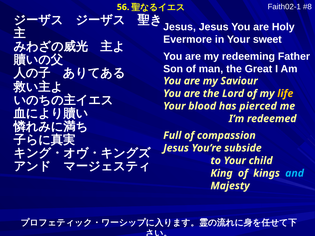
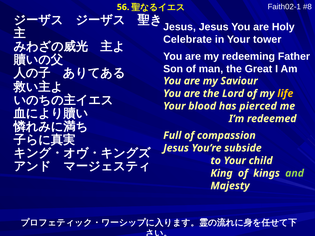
Evermore: Evermore -> Celebrate
sweet: sweet -> tower
and colour: light blue -> light green
